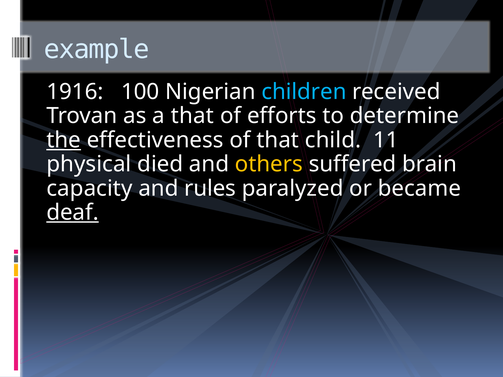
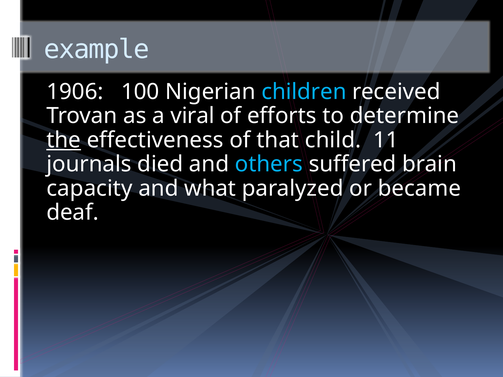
1916: 1916 -> 1906
a that: that -> viral
physical: physical -> journals
others colour: yellow -> light blue
rules: rules -> what
deaf underline: present -> none
